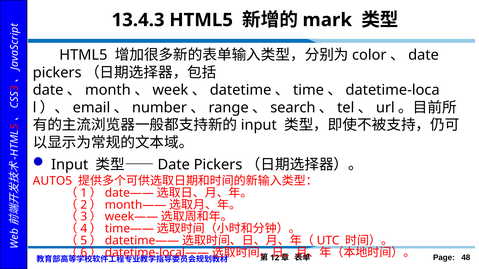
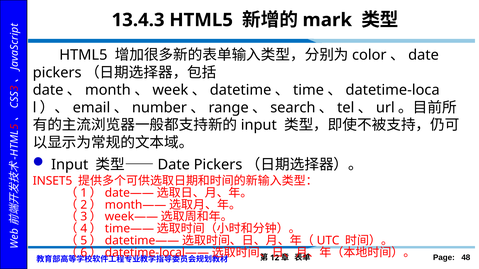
AUTO5: AUTO5 -> INSET5
